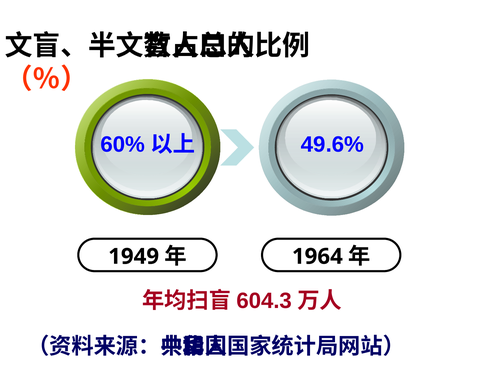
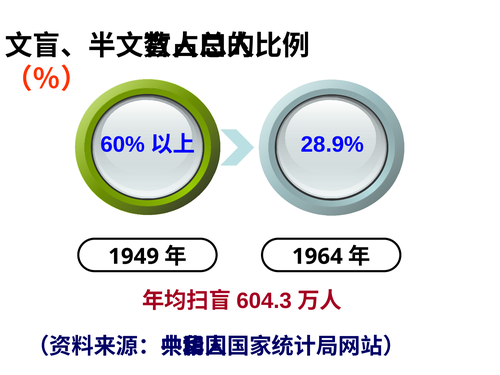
49.6%: 49.6% -> 28.9%
